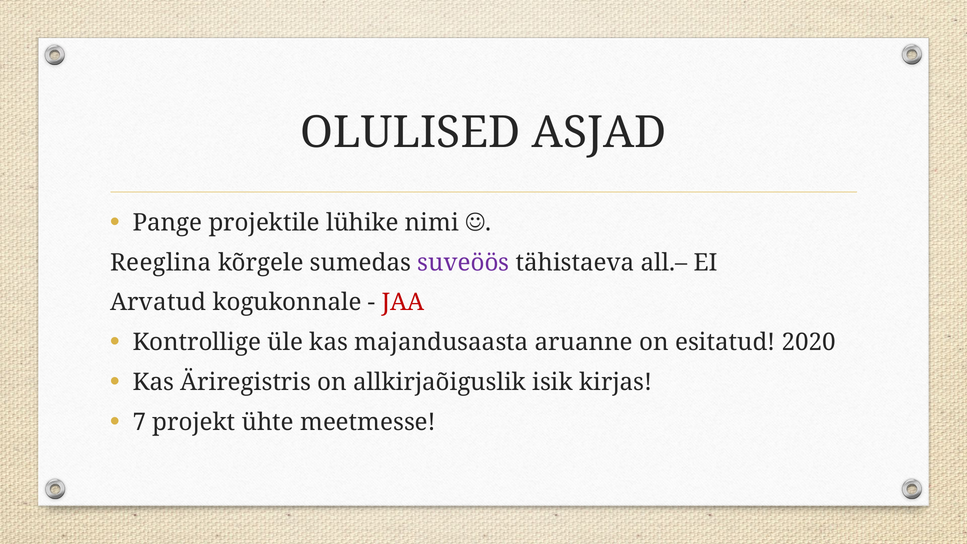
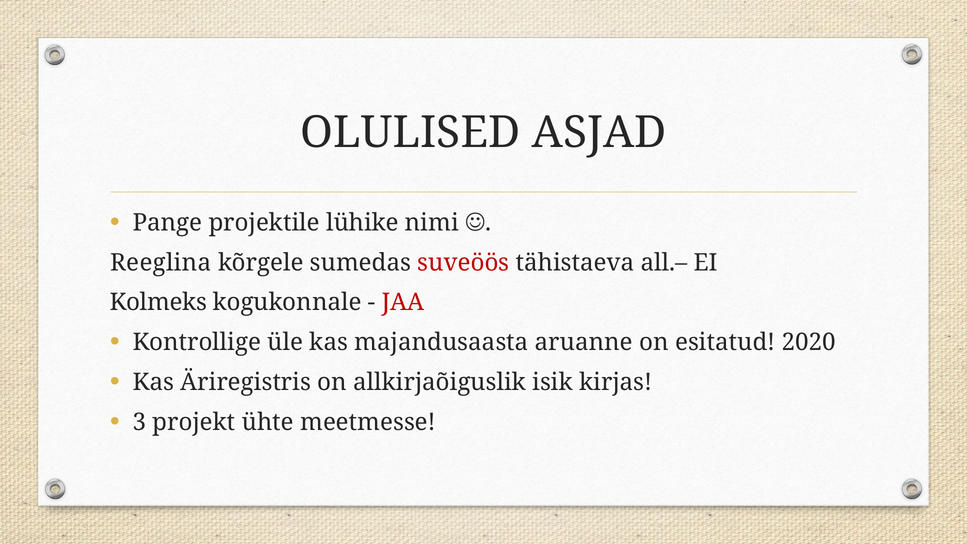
suveöös colour: purple -> red
Arvatud: Arvatud -> Kolmeks
7: 7 -> 3
